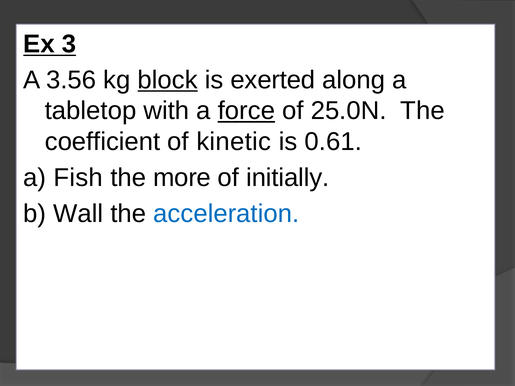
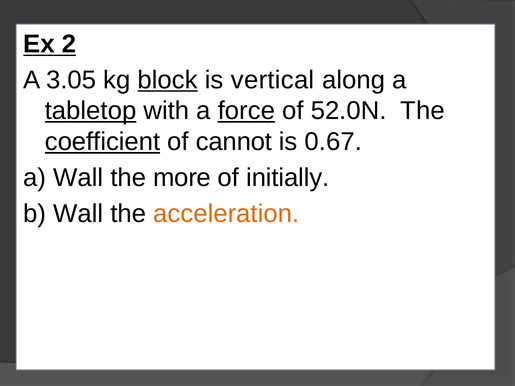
3: 3 -> 2
3.56: 3.56 -> 3.05
exerted: exerted -> vertical
tabletop underline: none -> present
25.0N: 25.0N -> 52.0N
coefficient underline: none -> present
kinetic: kinetic -> cannot
0.61: 0.61 -> 0.67
a Fish: Fish -> Wall
acceleration colour: blue -> orange
